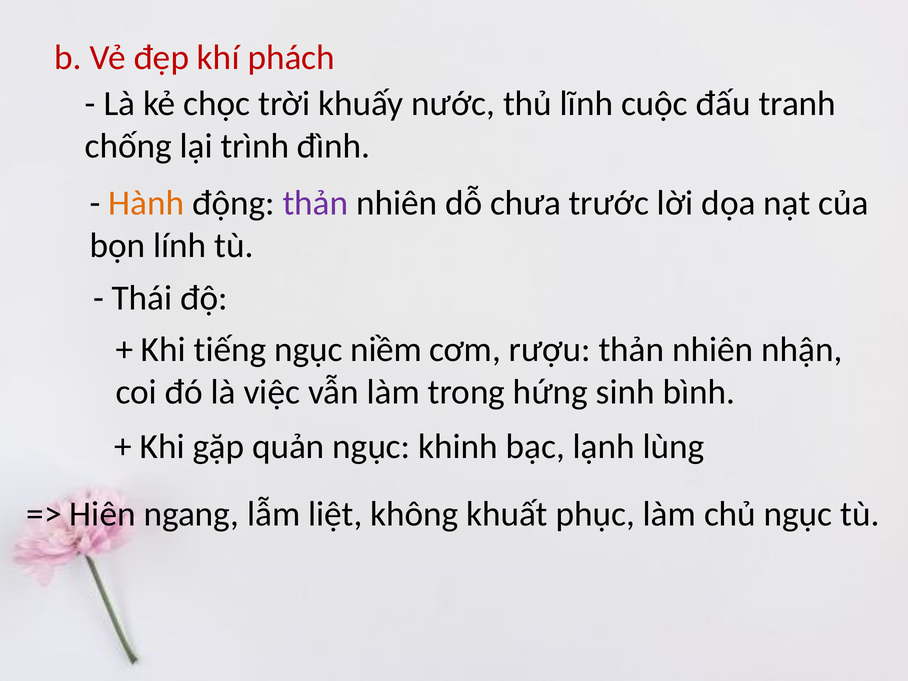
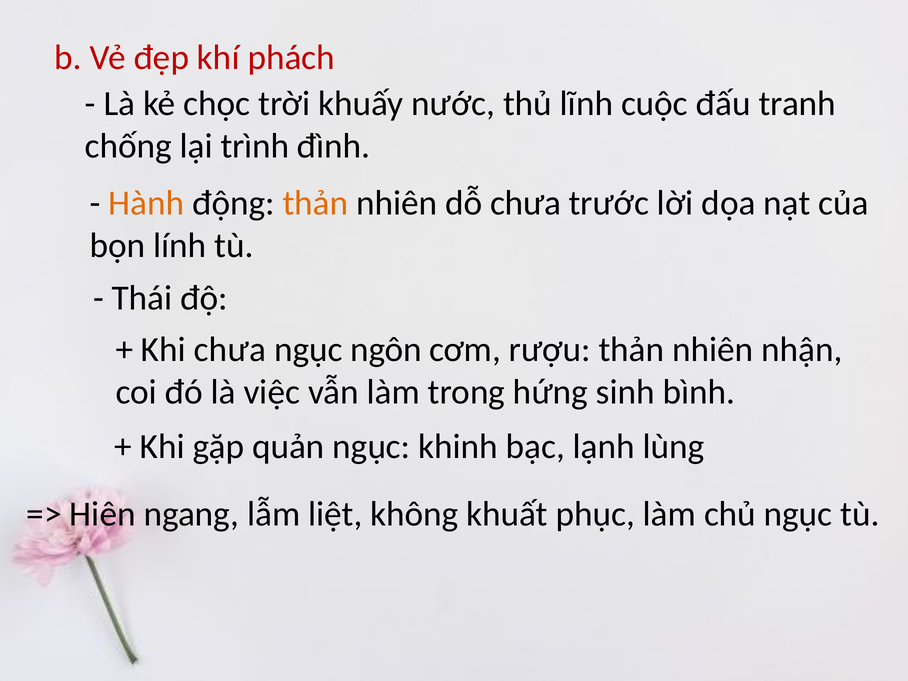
thản at (316, 203) colour: purple -> orange
Khi tiếng: tiếng -> chưa
niềm: niềm -> ngôn
